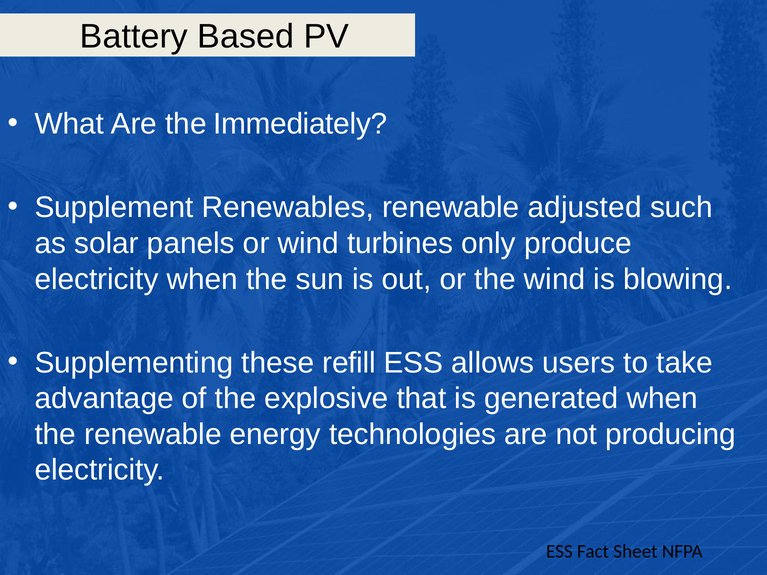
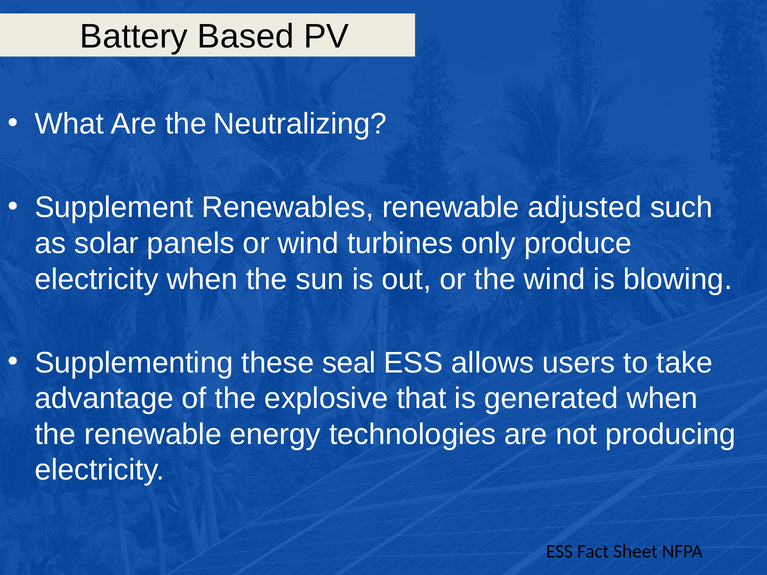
Immediately: Immediately -> Neutralizing
refill: refill -> seal
